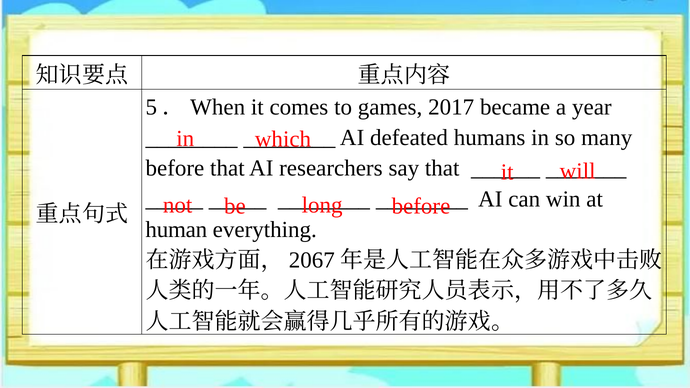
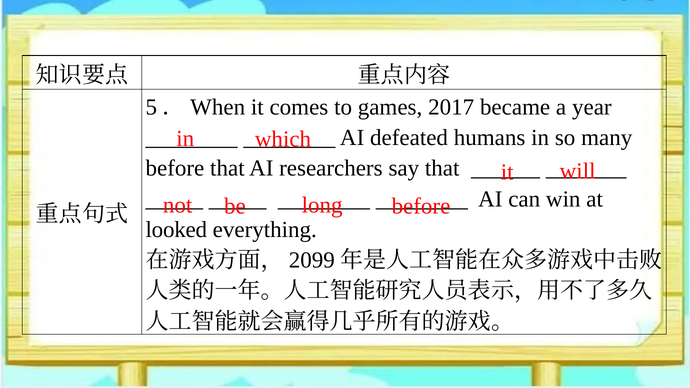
human: human -> looked
2067: 2067 -> 2099
